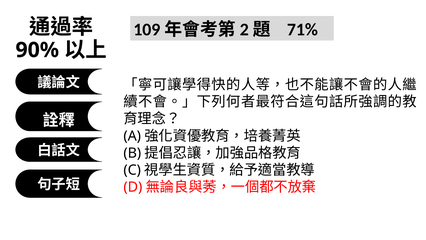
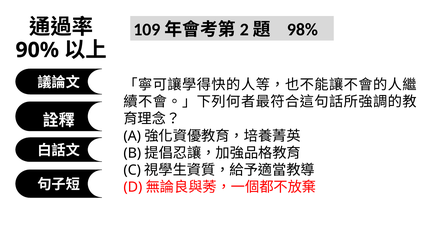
71%: 71% -> 98%
